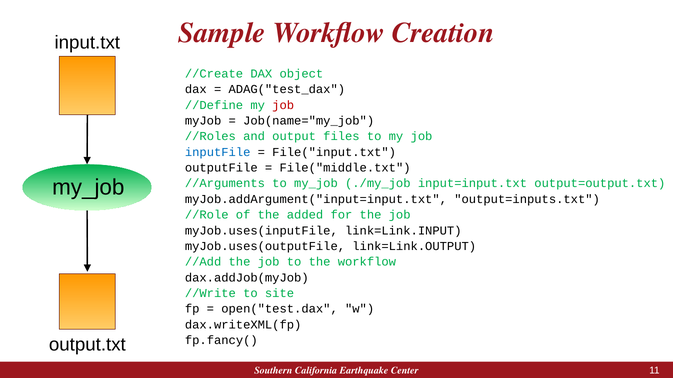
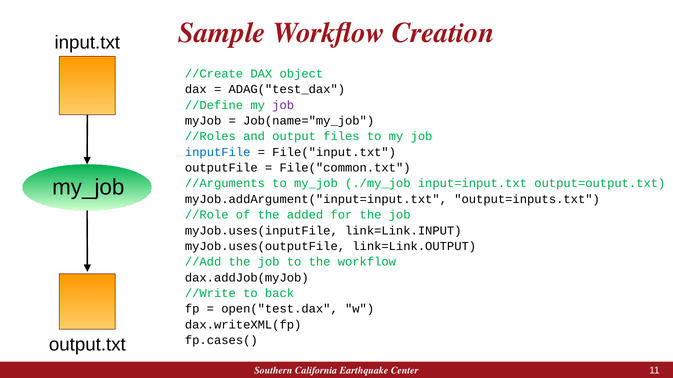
job at (283, 105) colour: red -> purple
File("middle.txt: File("middle.txt -> File("common.txt
site: site -> back
fp.fancy(: fp.fancy( -> fp.cases(
